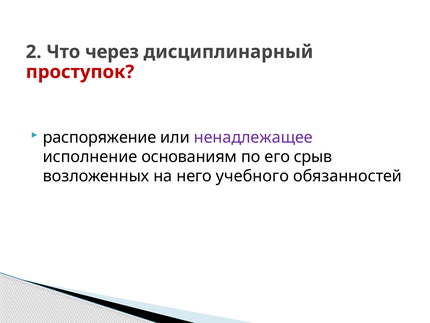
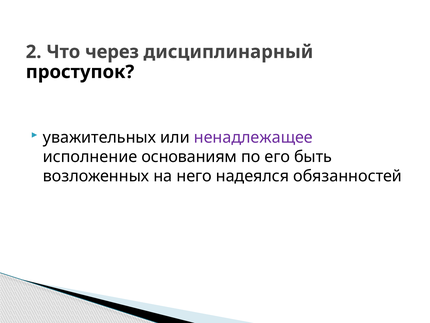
проступок colour: red -> black
распоряжение: распоряжение -> уважительных
срыв: срыв -> быть
учебного: учебного -> надеялся
